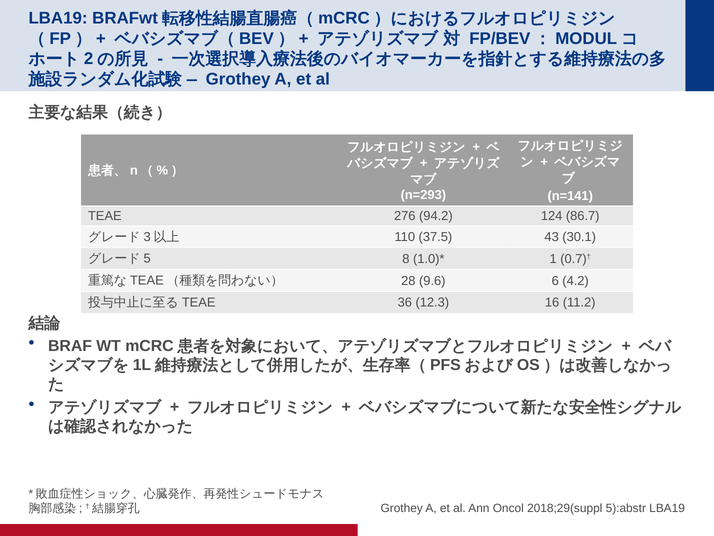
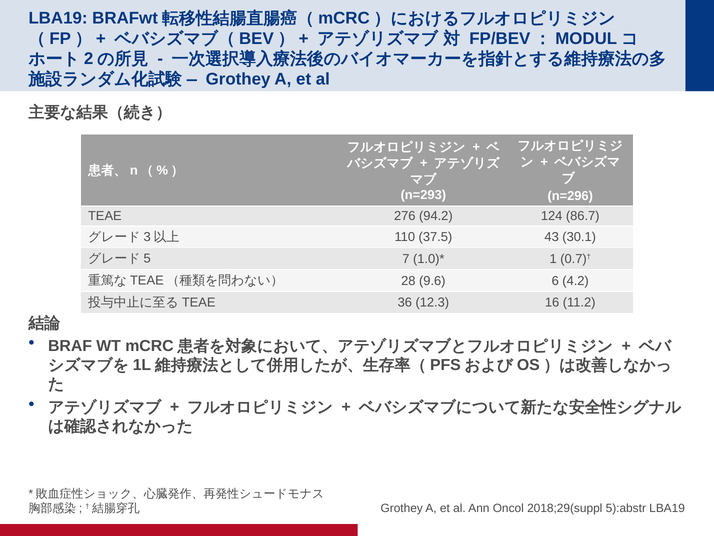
n=141: n=141 -> n=296
8: 8 -> 7
